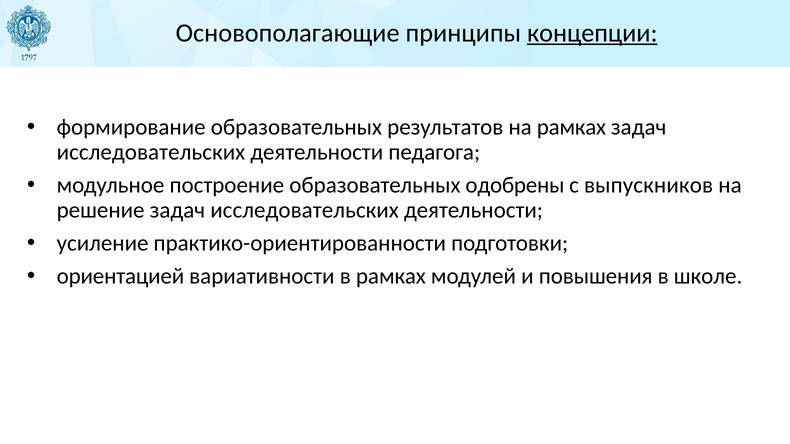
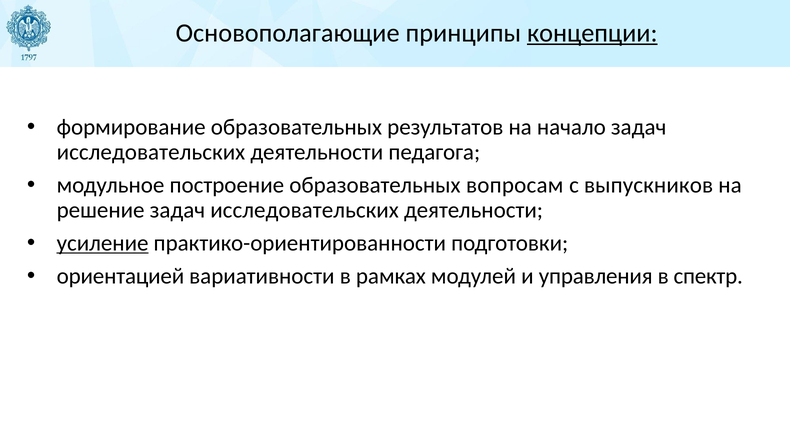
на рамках: рамках -> начало
одобрены: одобрены -> вопросам
усиление underline: none -> present
повышения: повышения -> управления
школе: школе -> спектр
